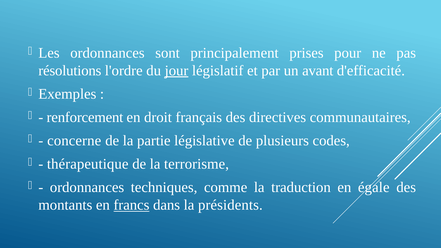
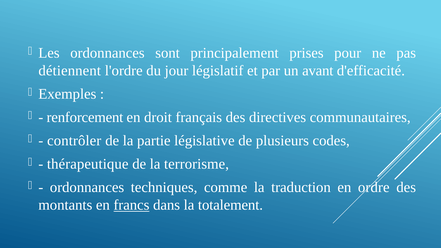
résolutions: résolutions -> détiennent
jour underline: present -> none
concerne: concerne -> contrôler
égale: égale -> ordre
présidents: présidents -> totalement
